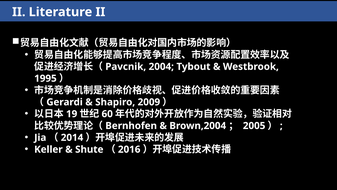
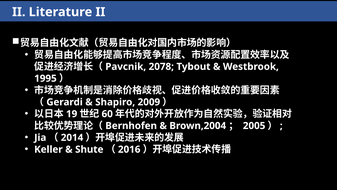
2004: 2004 -> 2078
